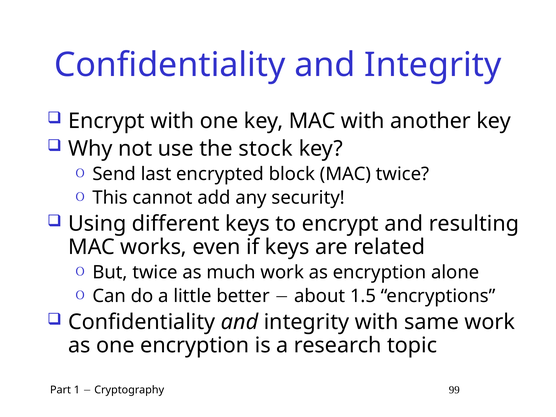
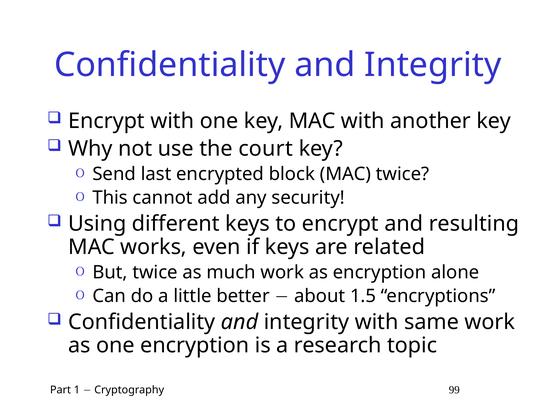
stock: stock -> court
